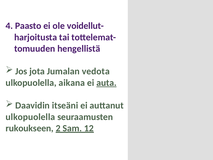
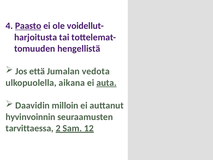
Paasto underline: none -> present
jota: jota -> että
itseäni: itseäni -> milloin
ulkopuolella at (30, 117): ulkopuolella -> hyvinvoinnin
rukoukseen: rukoukseen -> tarvittaessa
